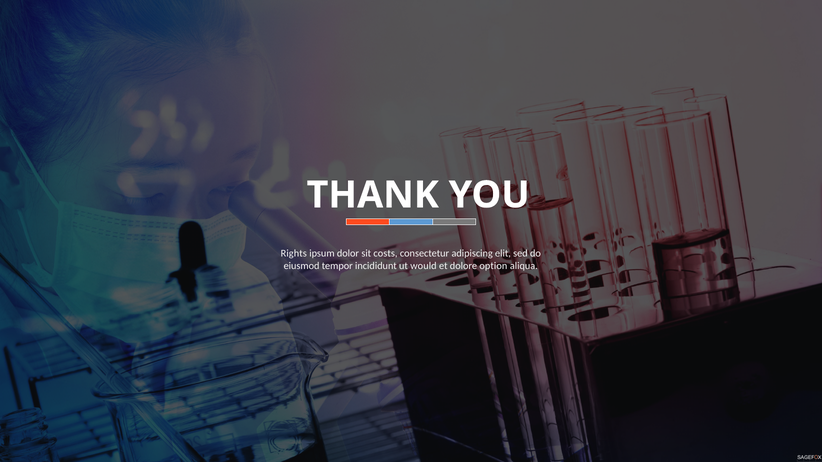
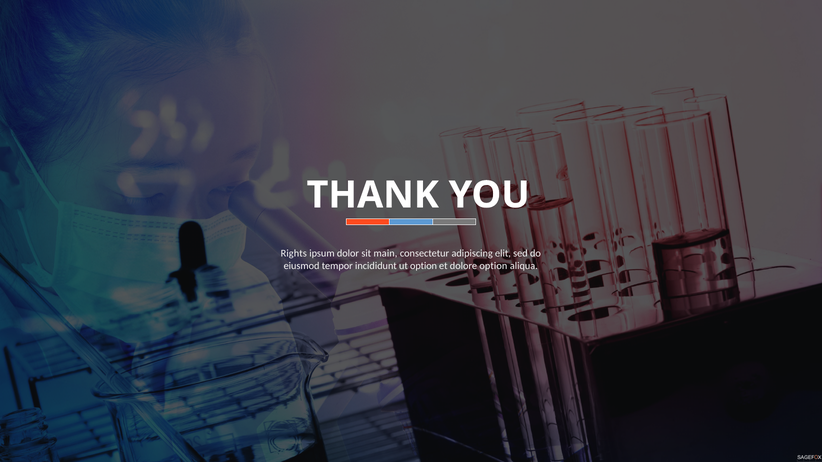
costs: costs -> main
ut would: would -> option
